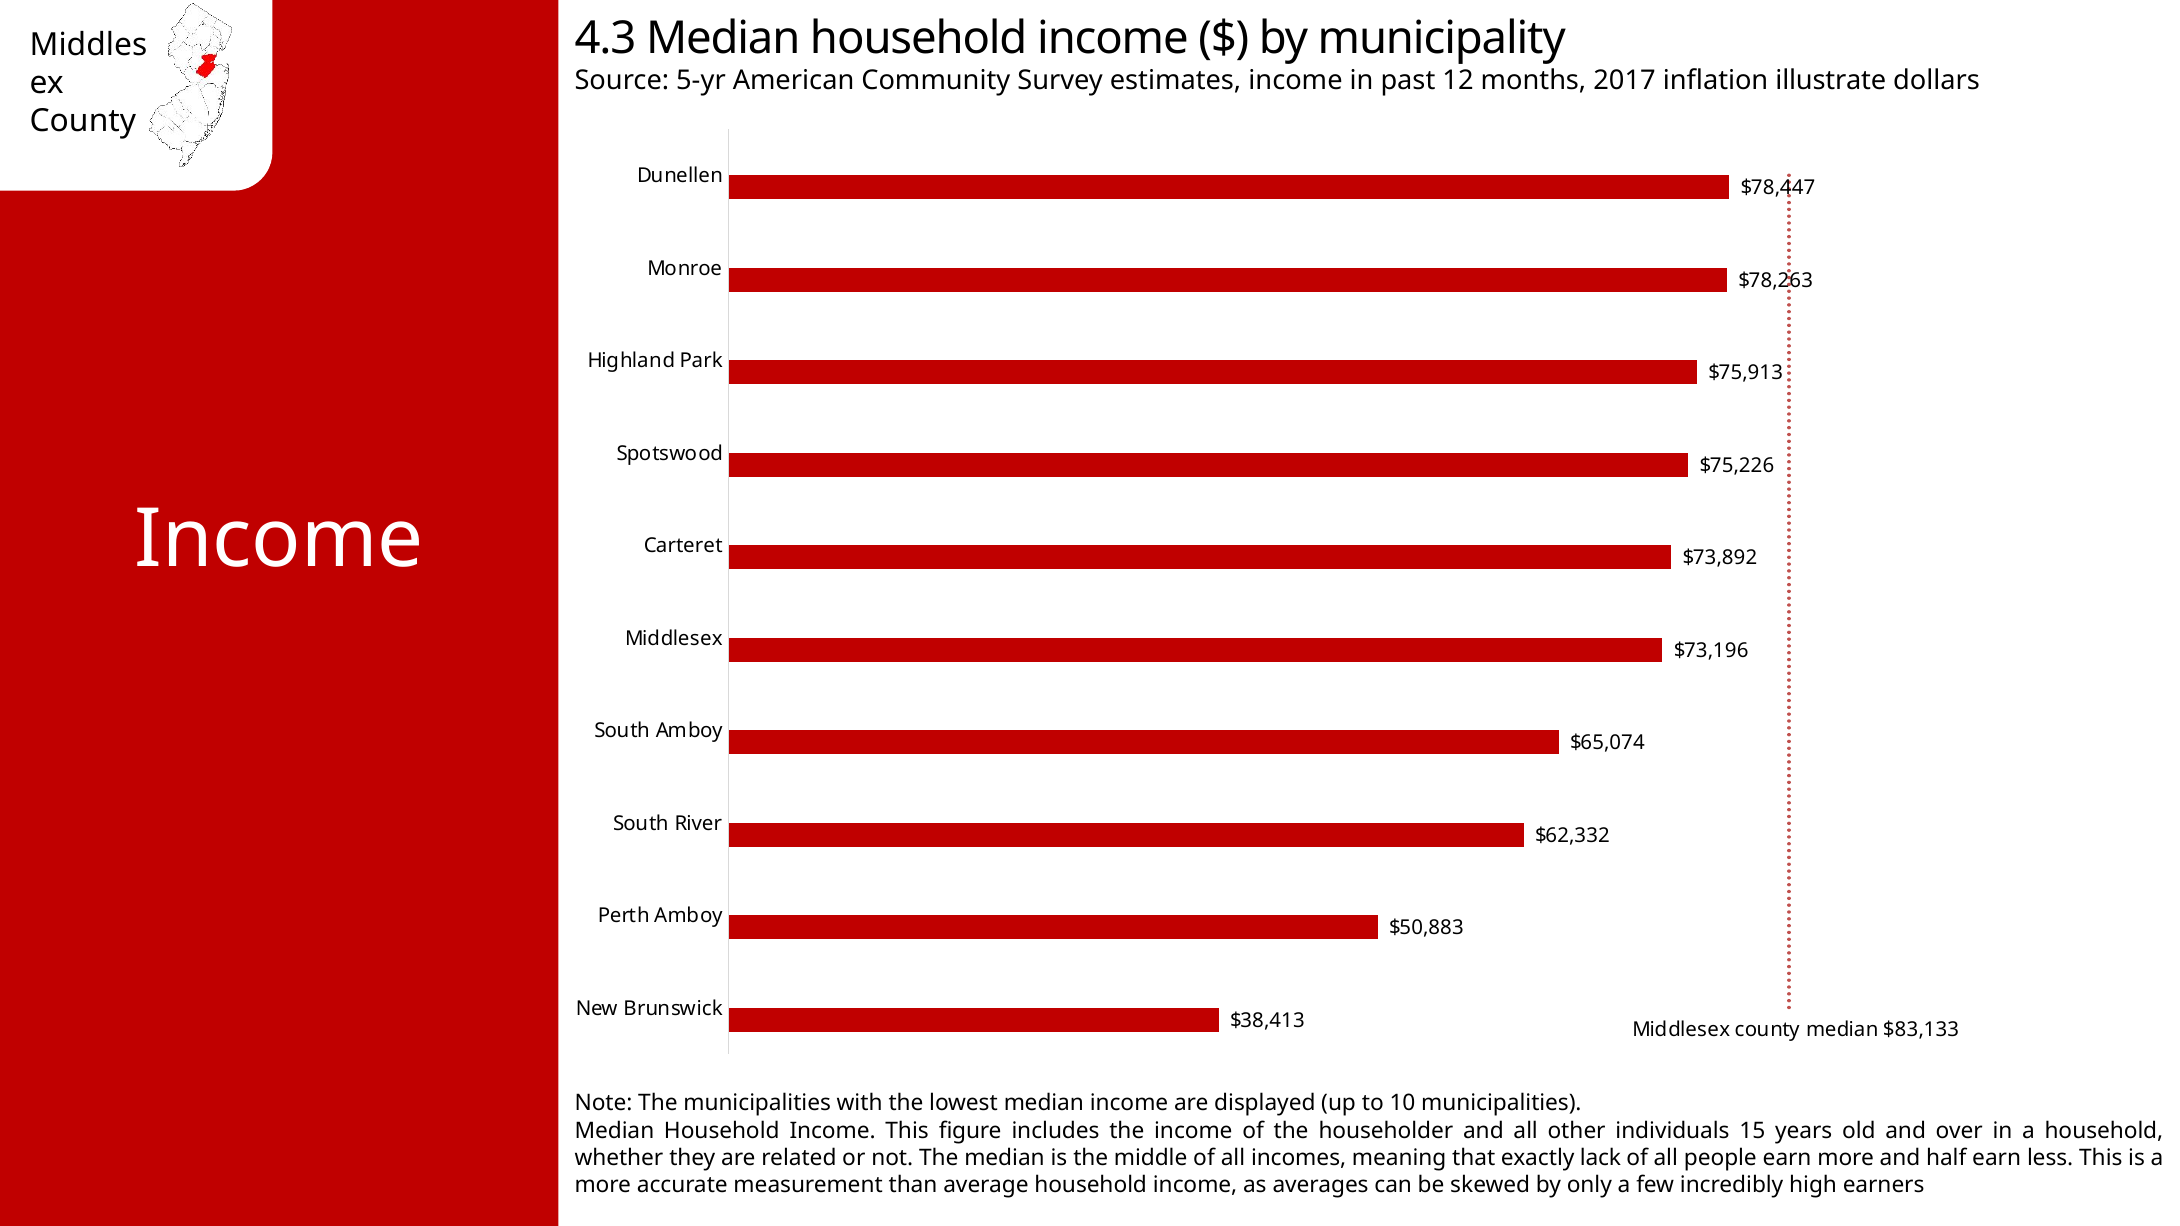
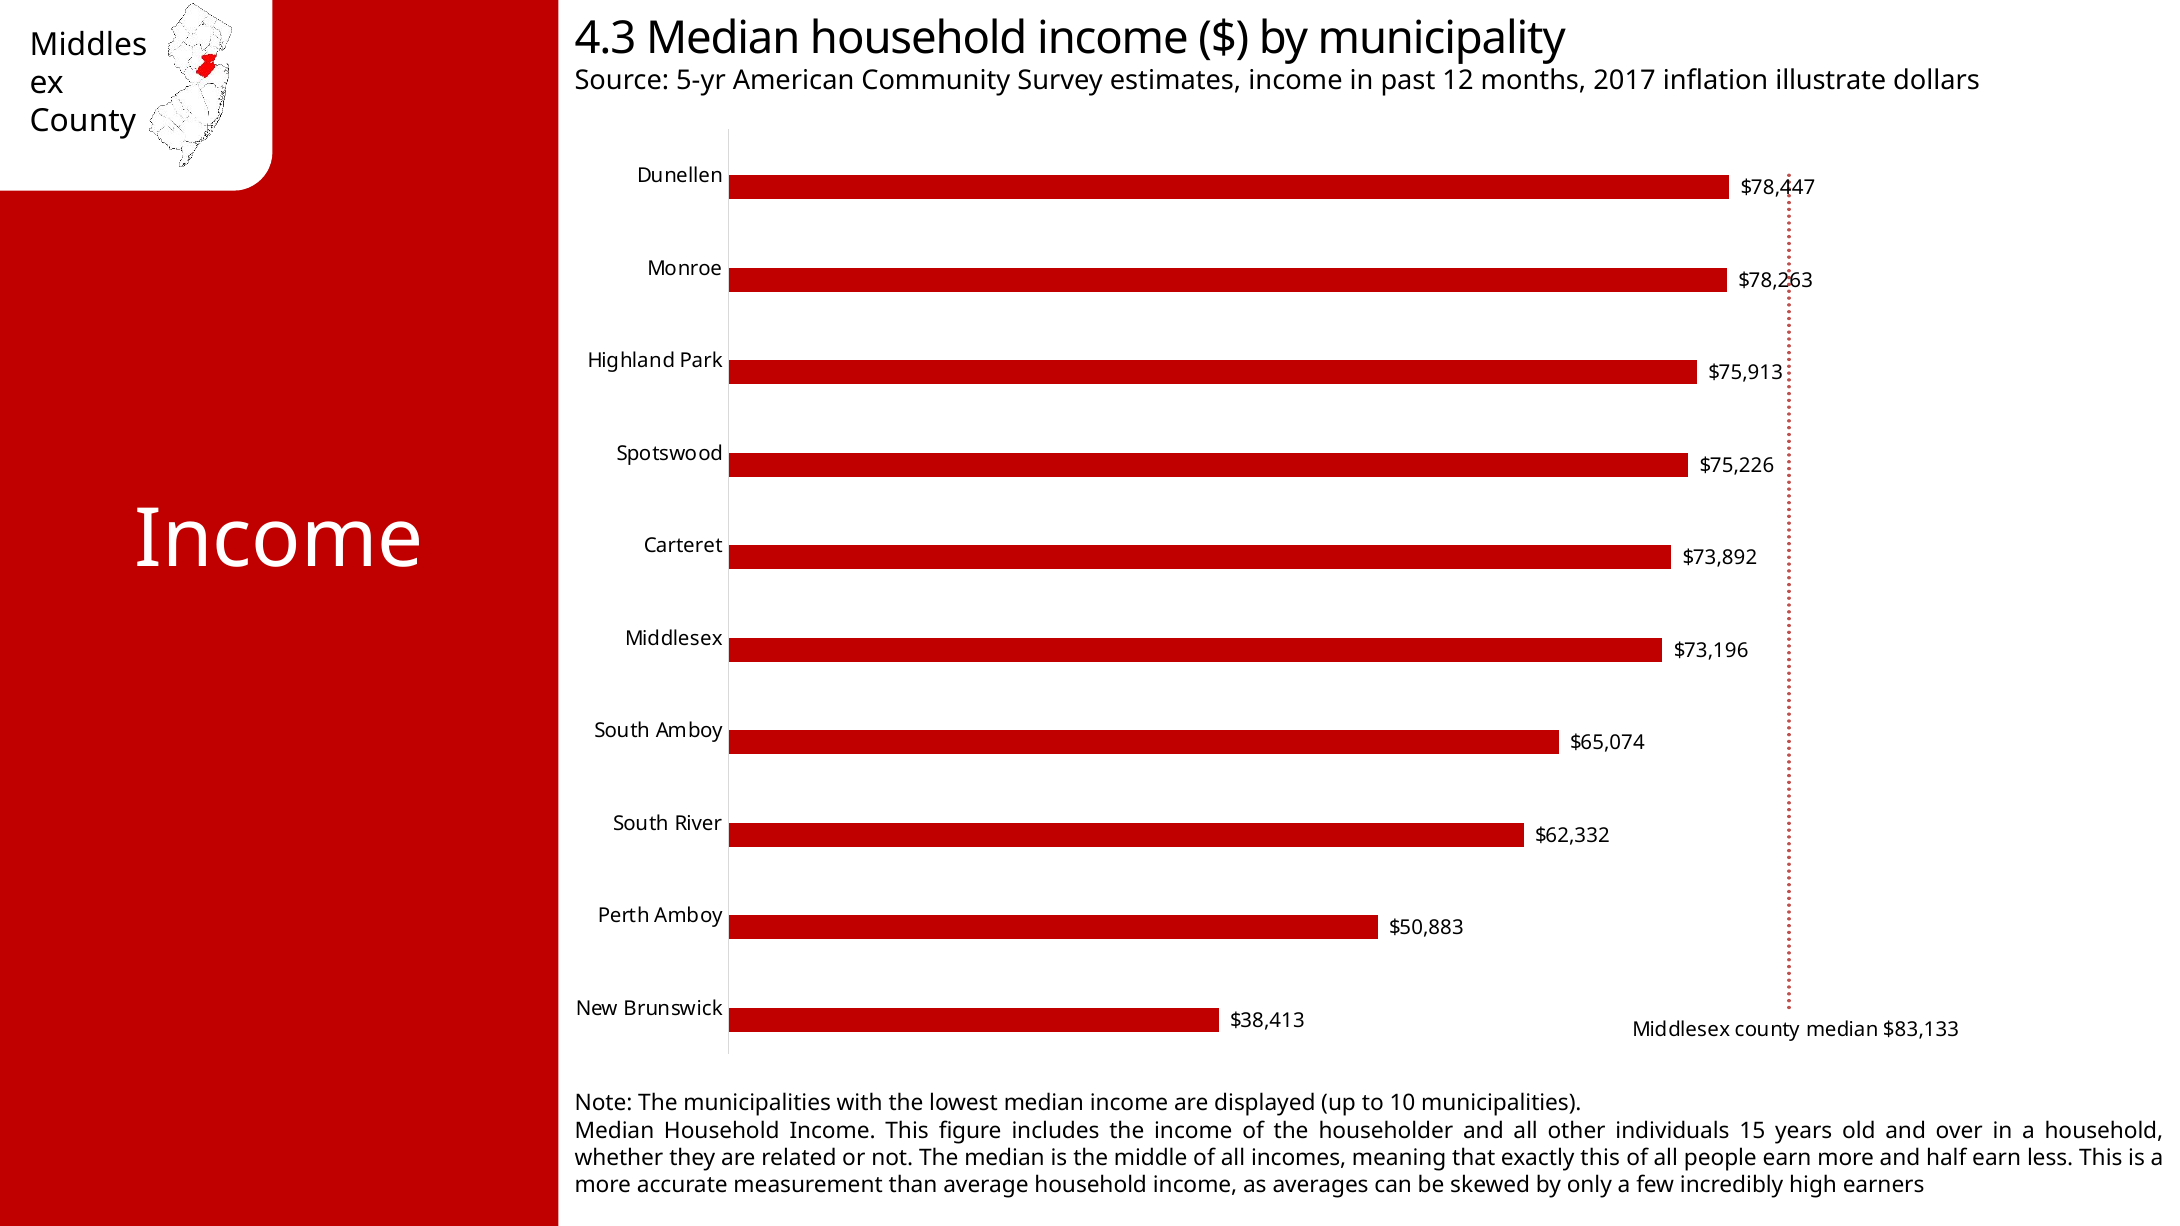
exactly lack: lack -> this
